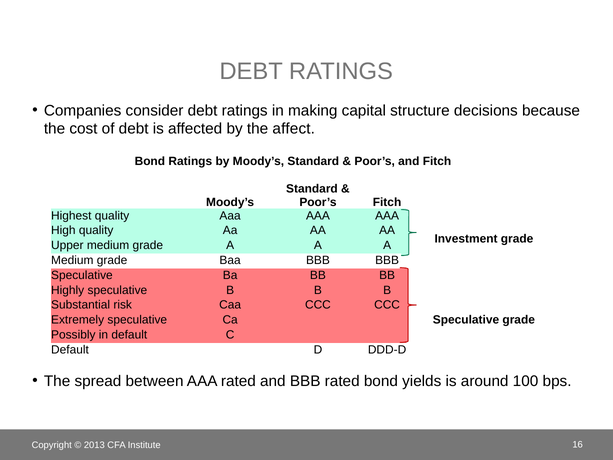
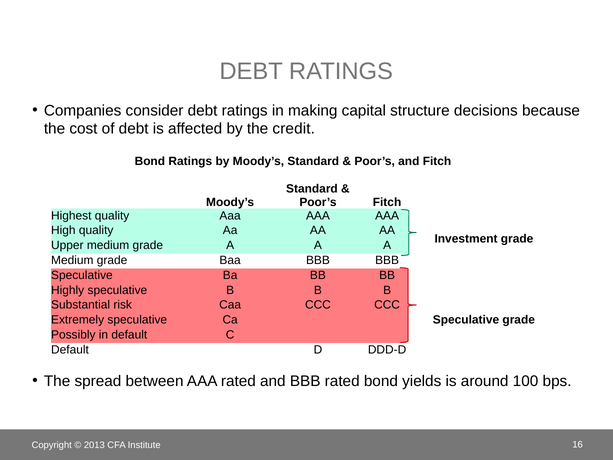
affect: affect -> credit
